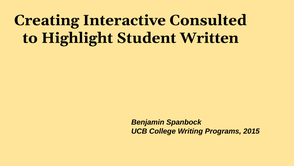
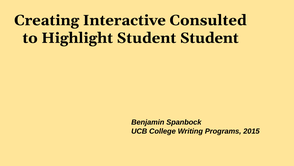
Student Written: Written -> Student
